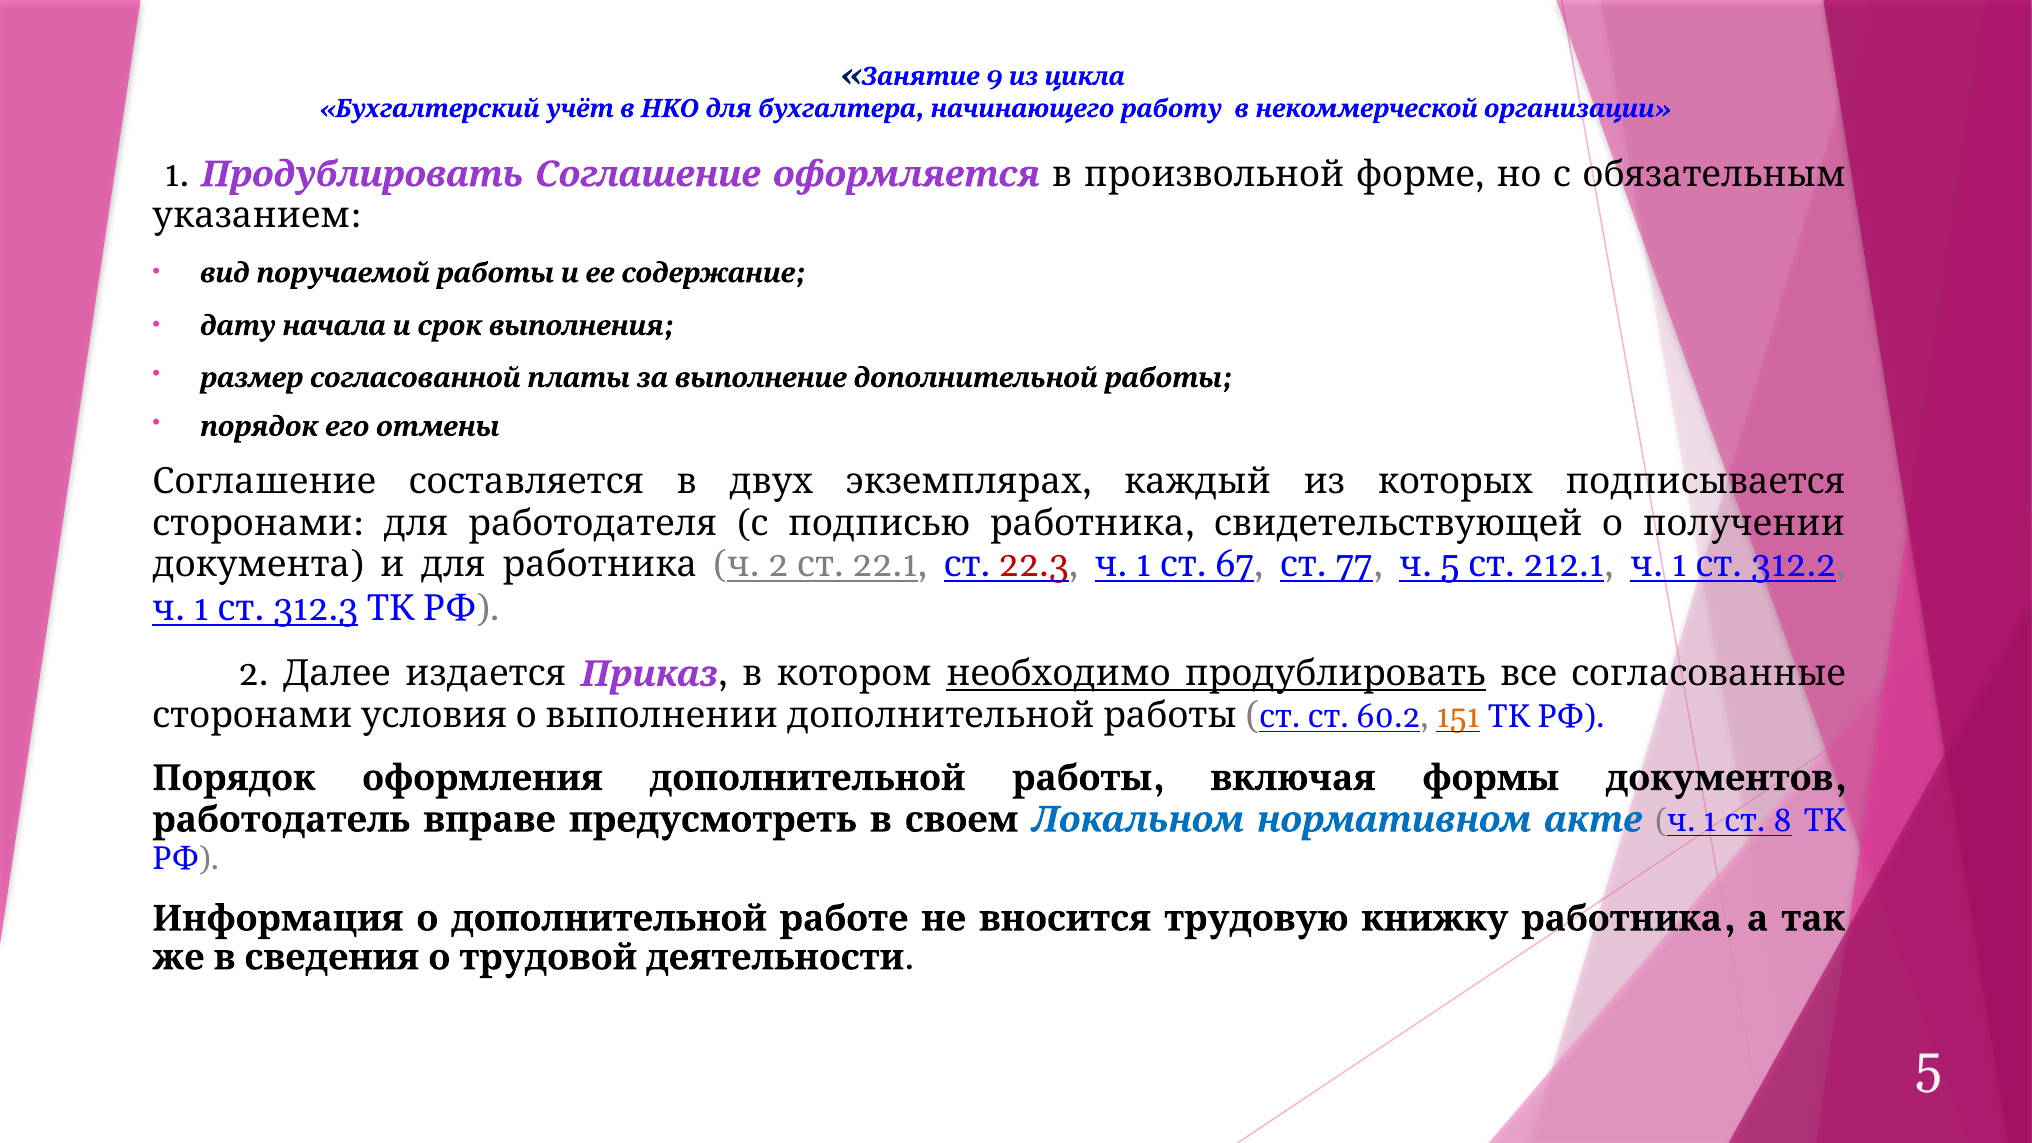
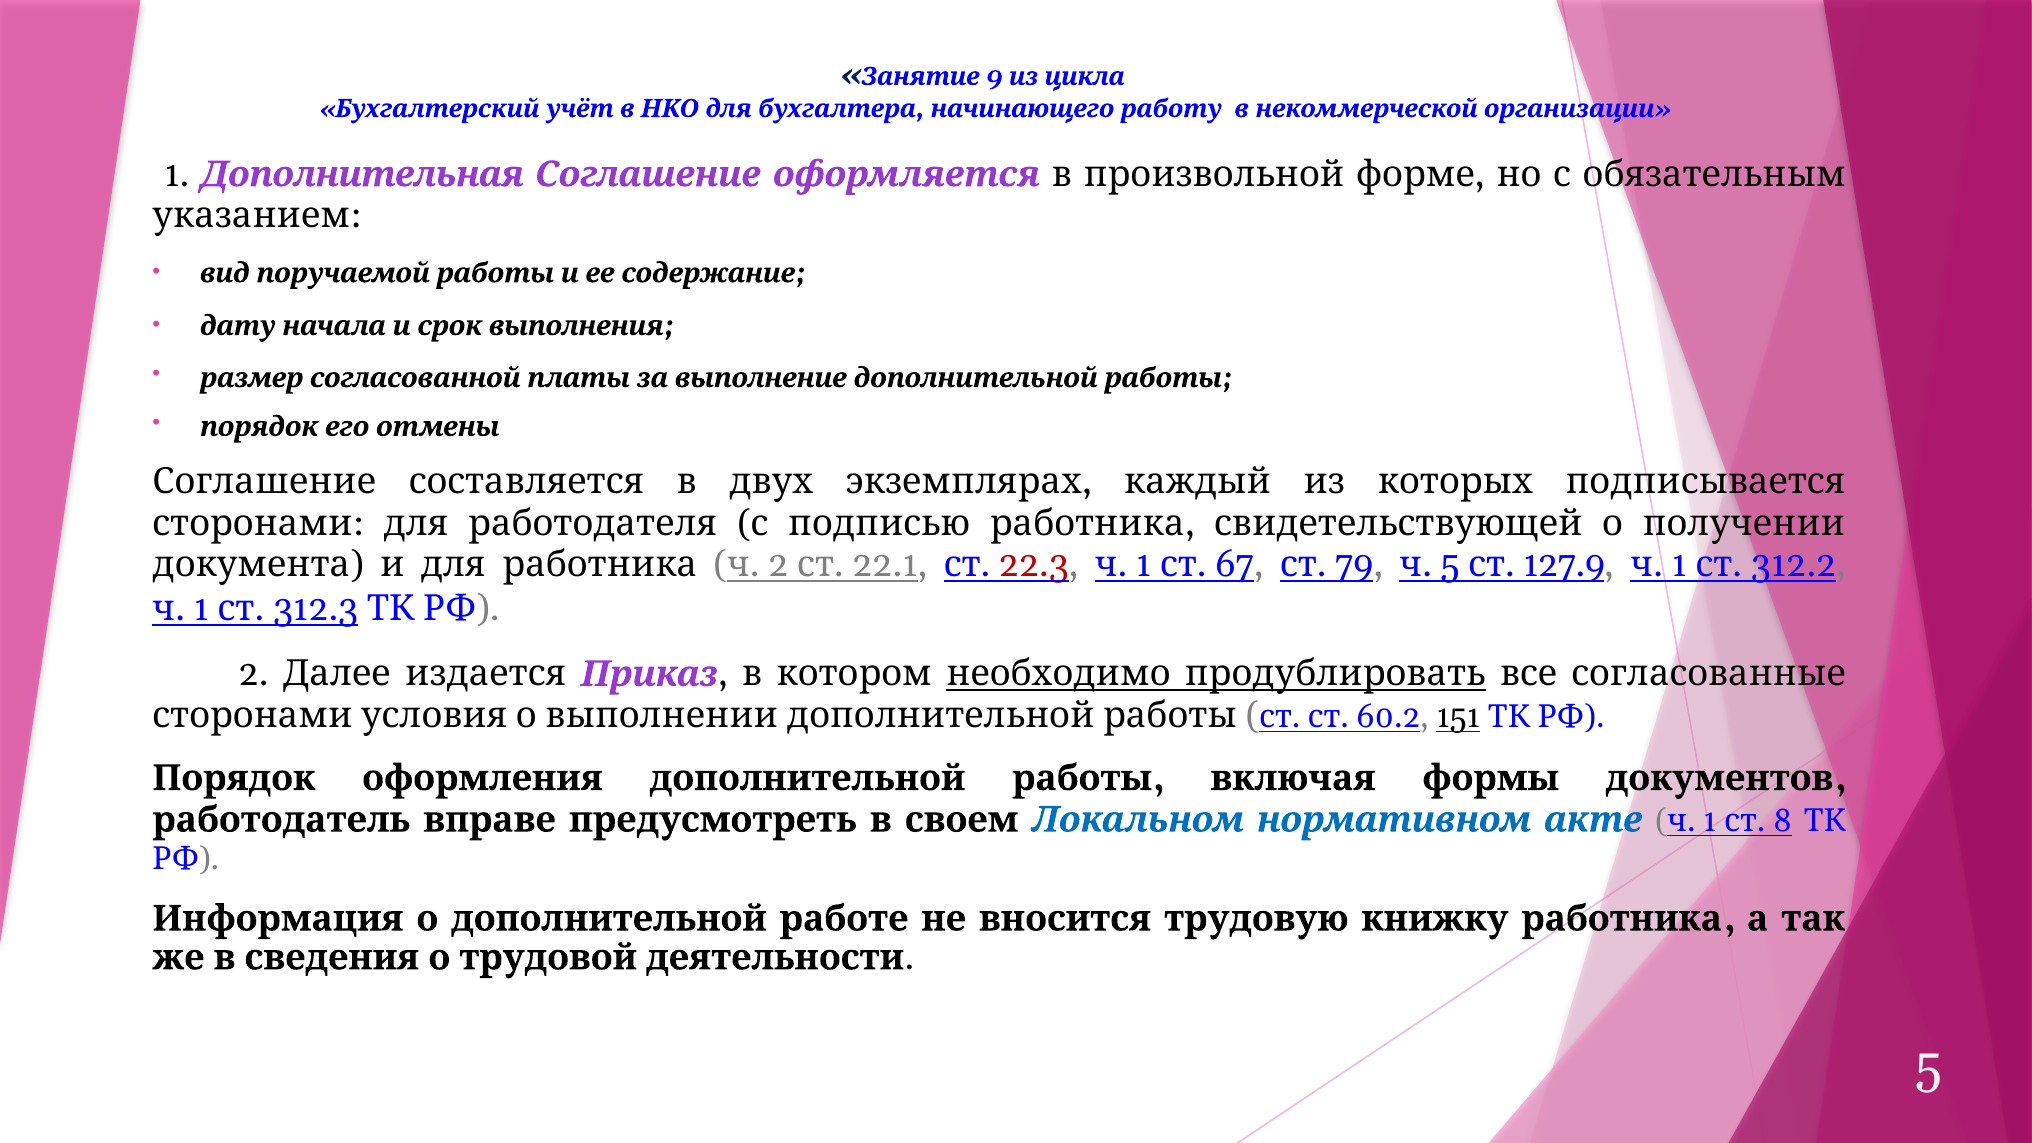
1 Продублировать: Продублировать -> Дополнительная
77: 77 -> 79
212.1: 212.1 -> 127.9
151 colour: orange -> black
